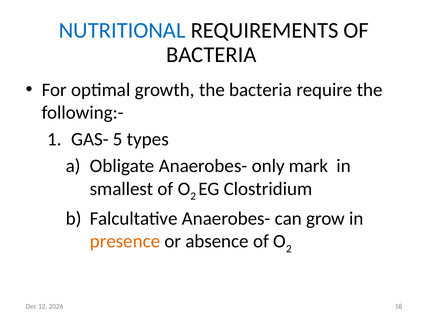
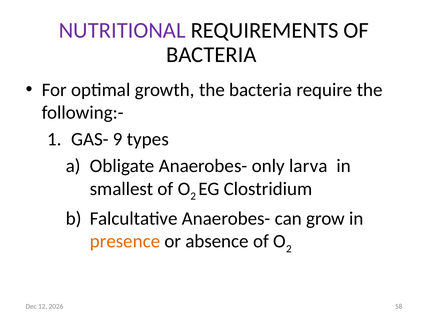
NUTRITIONAL colour: blue -> purple
5: 5 -> 9
mark: mark -> larva
